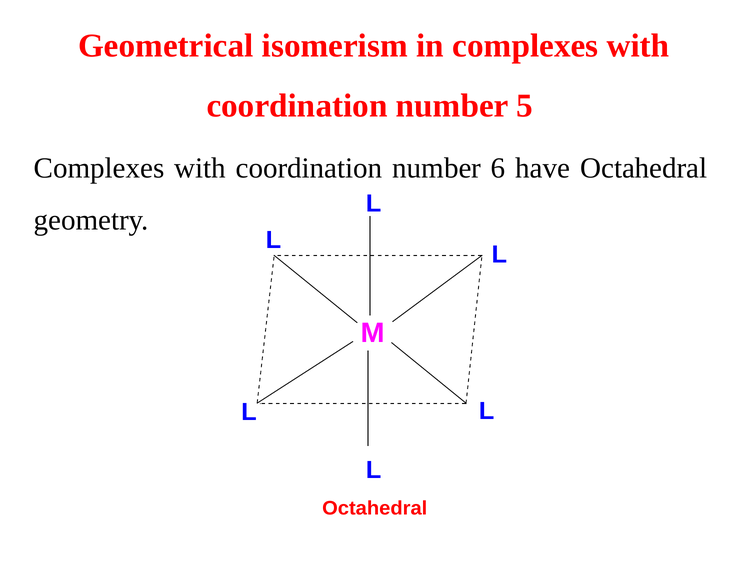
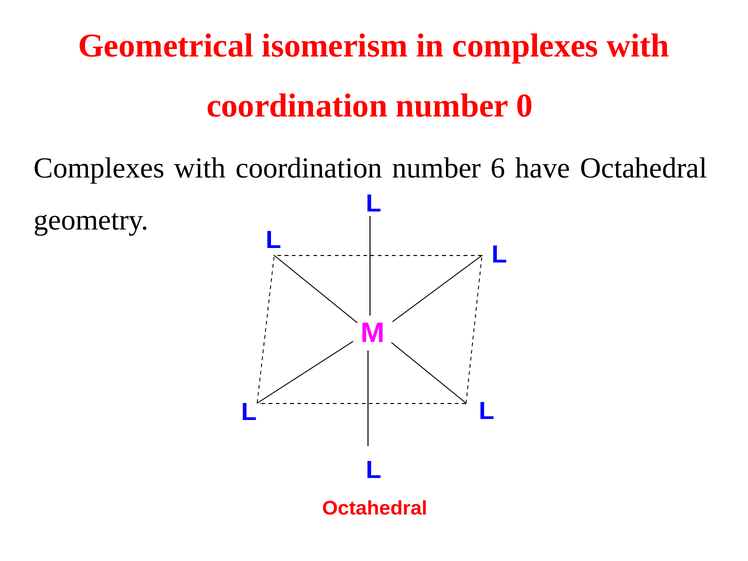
5: 5 -> 0
